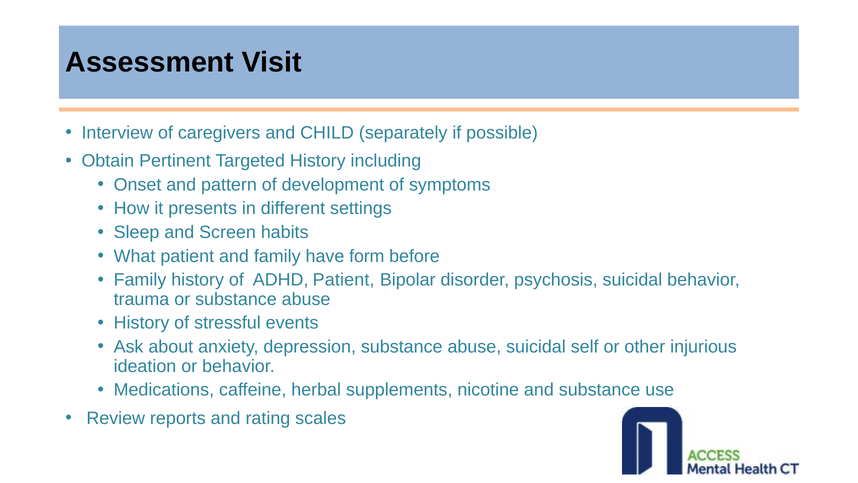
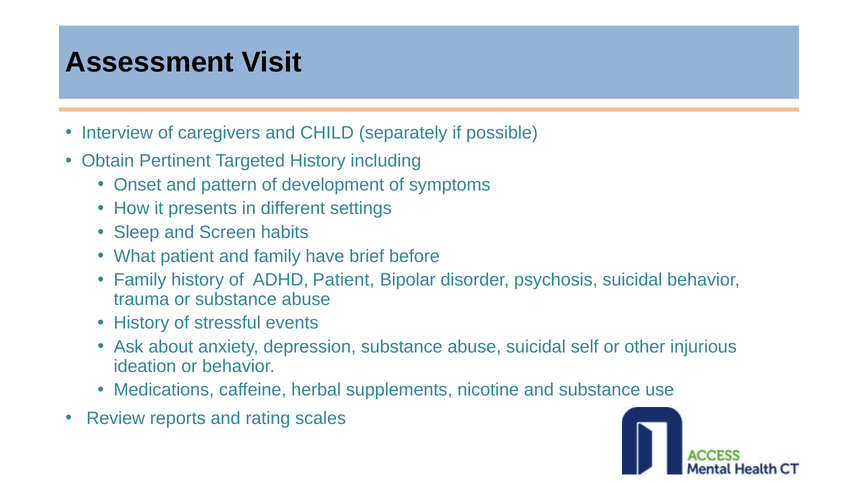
form: form -> brief
